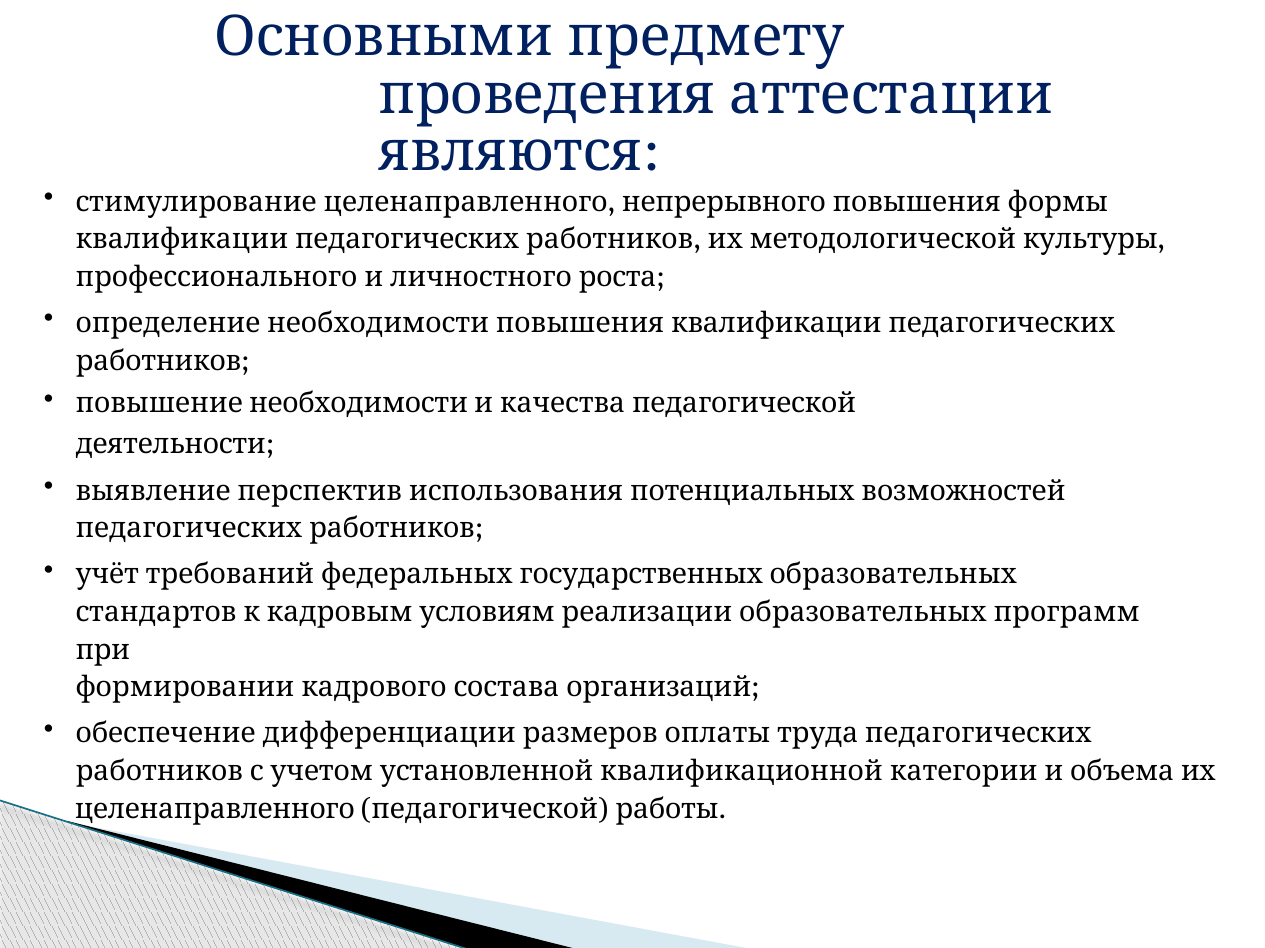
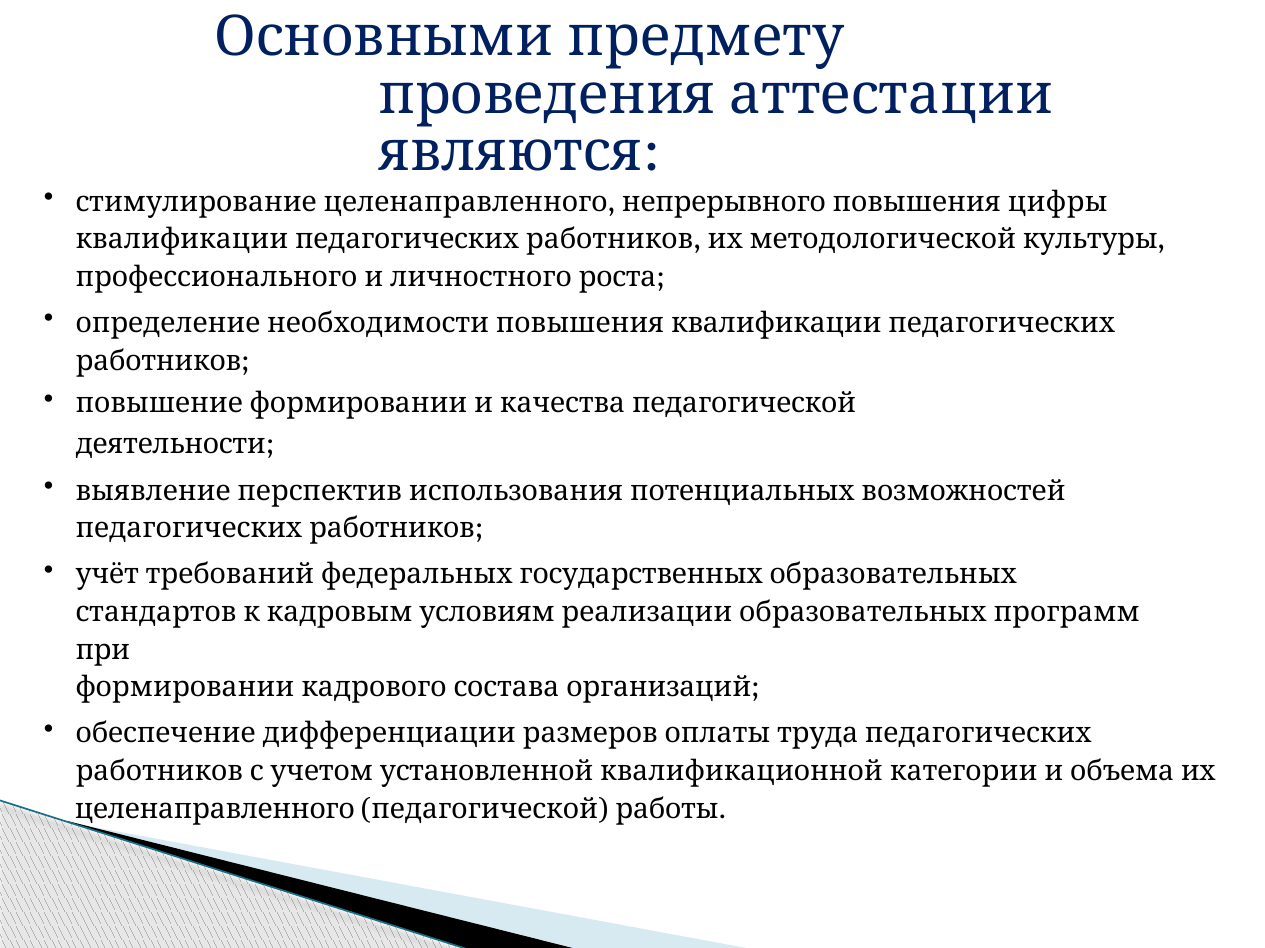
формы: формы -> цифры
повышение необходимости: необходимости -> формировании
